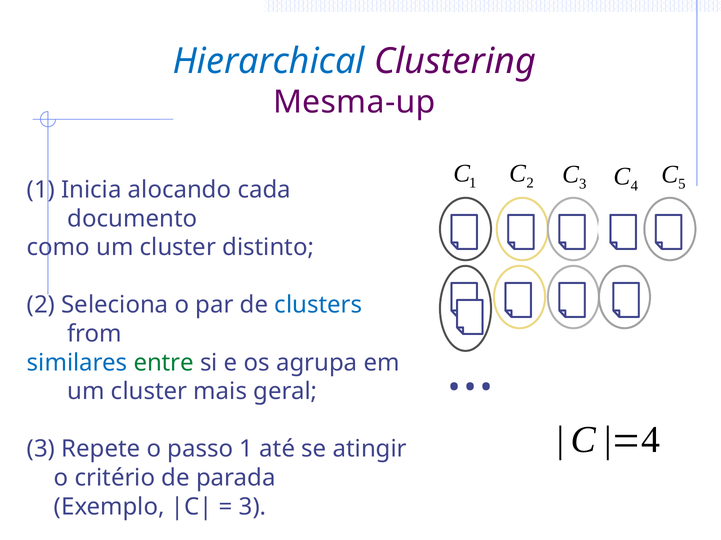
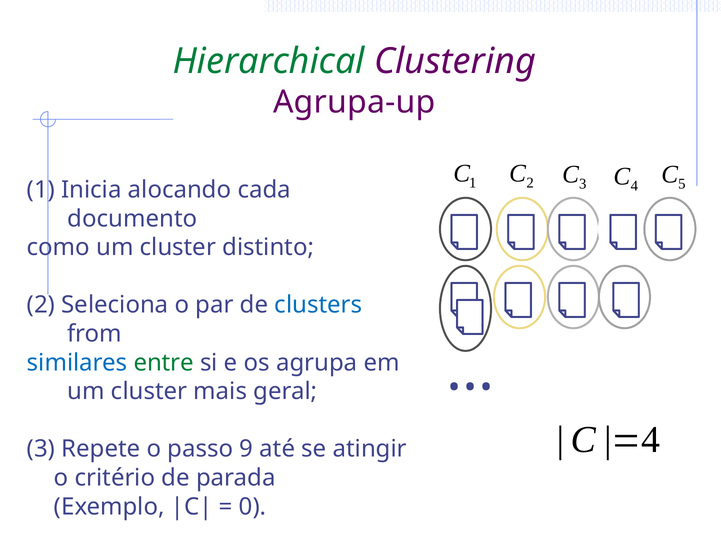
Hierarchical colour: blue -> green
Mesma-up: Mesma-up -> Agrupa-up
passo 1: 1 -> 9
3 at (253, 507): 3 -> 0
